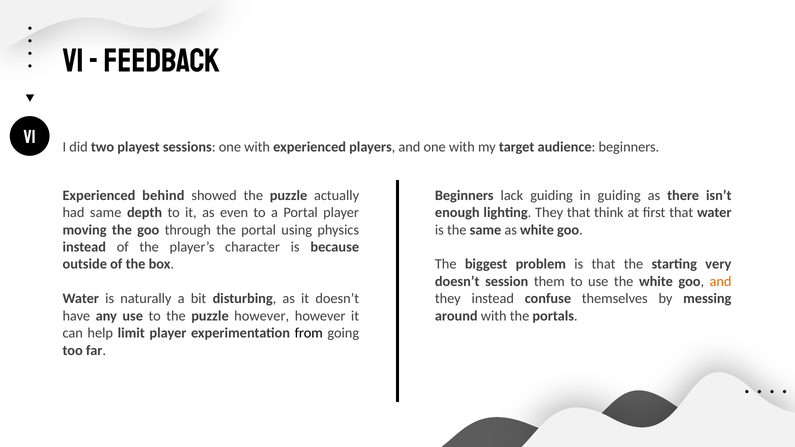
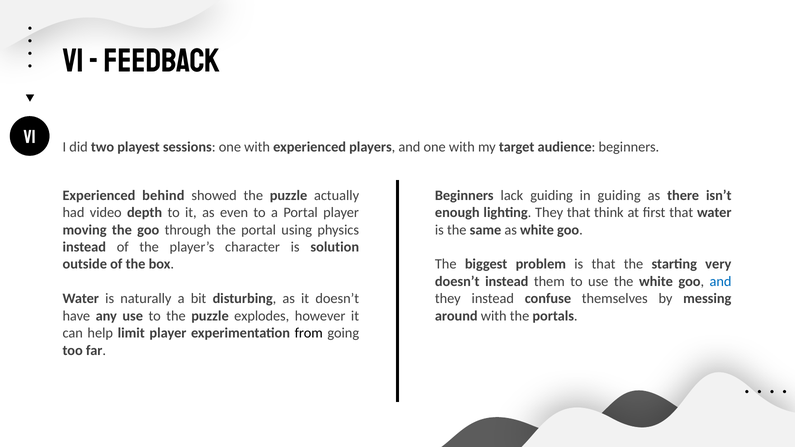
had same: same -> video
because: because -> solution
doesn’t session: session -> instead
and at (721, 282) colour: orange -> blue
puzzle however: however -> explodes
